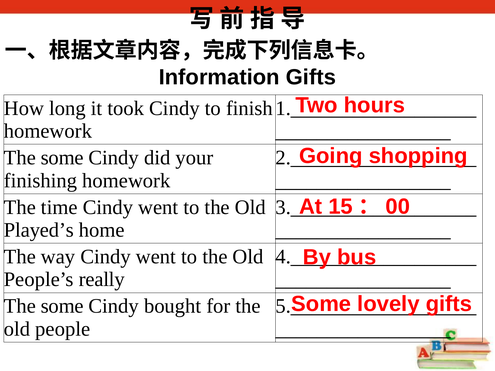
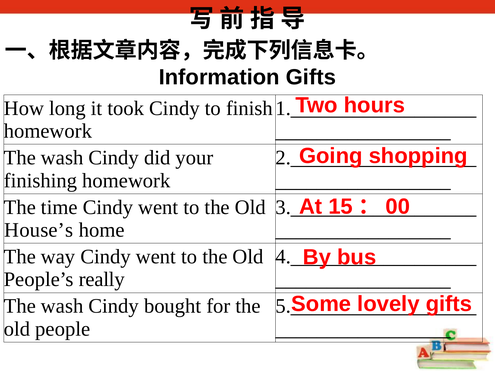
some at (62, 158): some -> wash
Played’s: Played’s -> House’s
some at (62, 306): some -> wash
